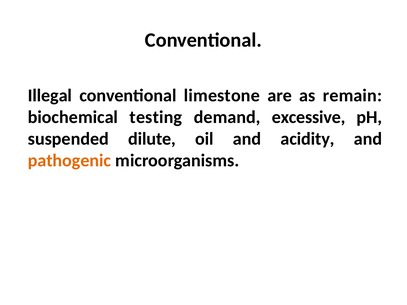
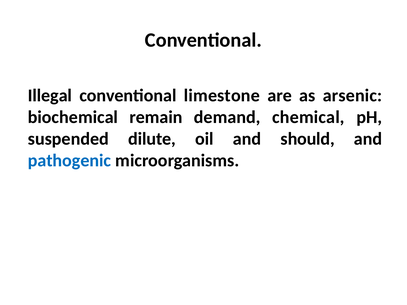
remain: remain -> arsenic
testing: testing -> remain
excessive: excessive -> chemical
acidity: acidity -> should
pathogenic colour: orange -> blue
